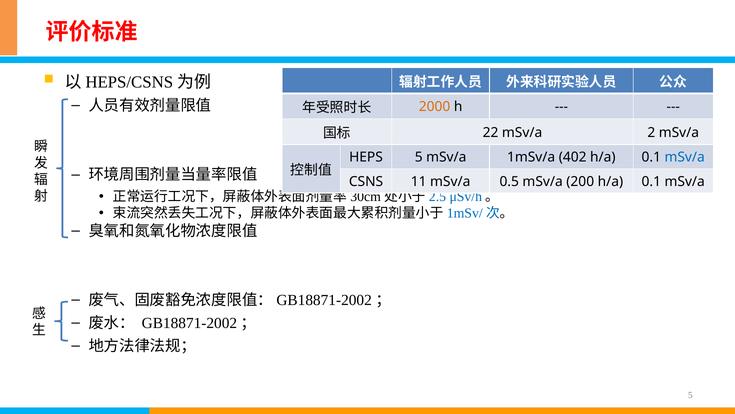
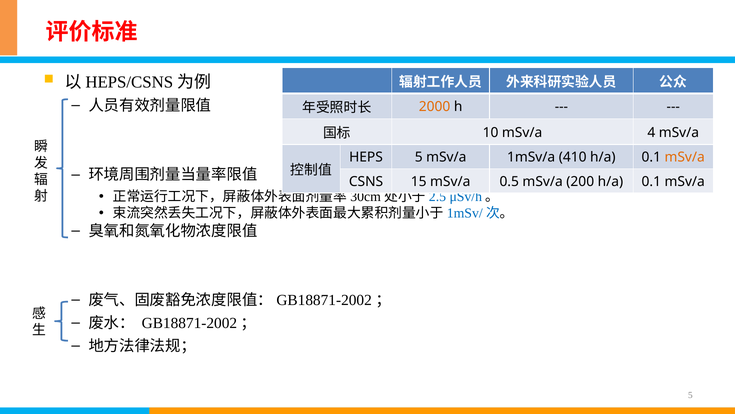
22: 22 -> 10
2: 2 -> 4
402: 402 -> 410
mSv/a at (685, 157) colour: blue -> orange
11: 11 -> 15
